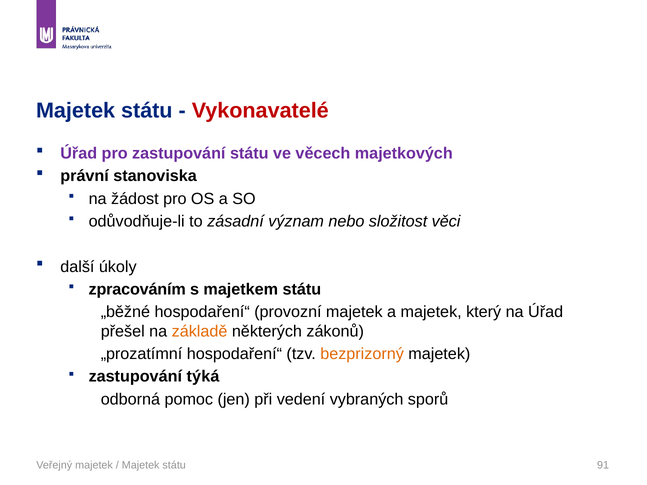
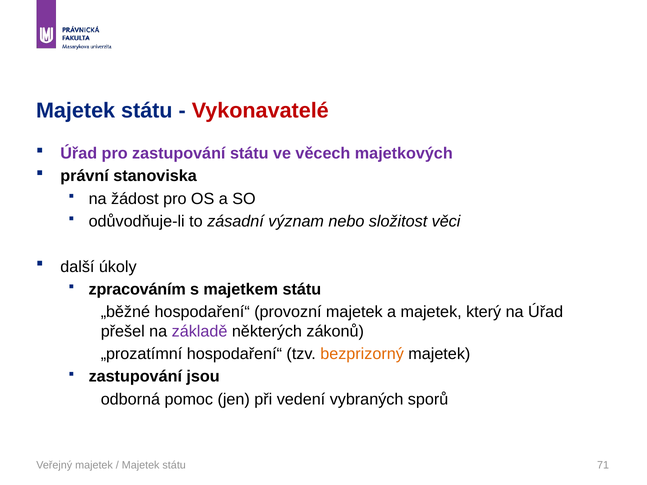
základě colour: orange -> purple
týká: týká -> jsou
91: 91 -> 71
